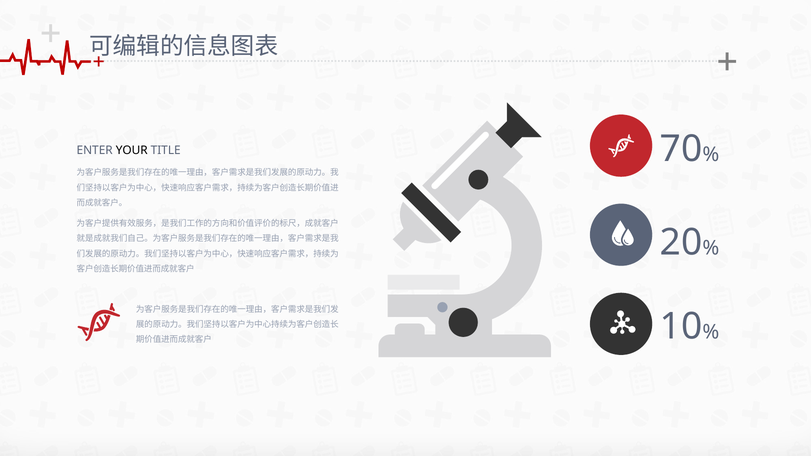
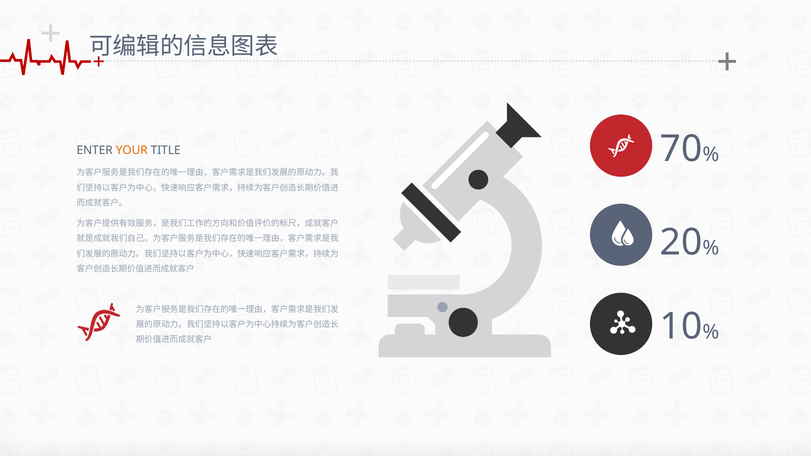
YOUR colour: black -> orange
